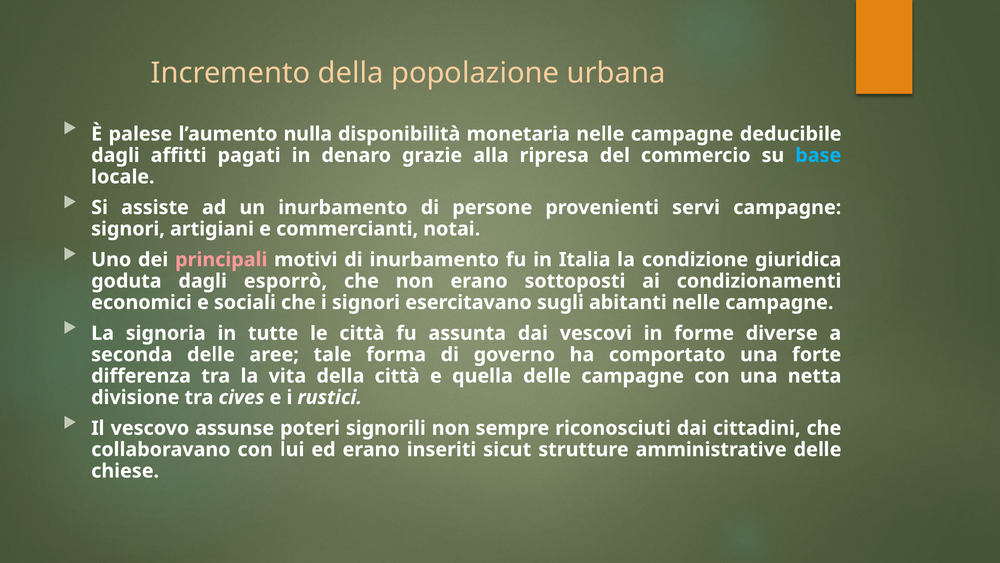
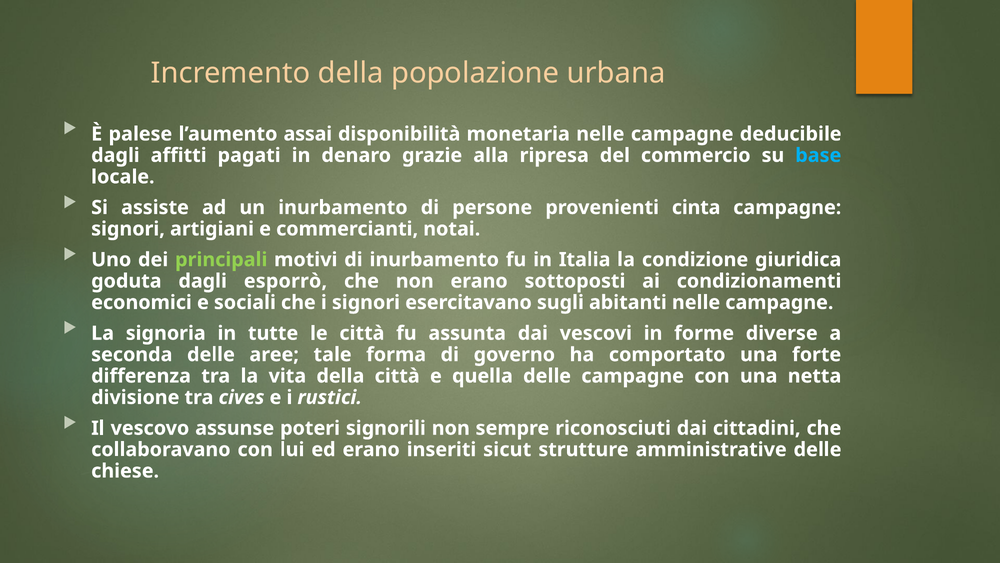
nulla: nulla -> assai
servi: servi -> cinta
principali colour: pink -> light green
